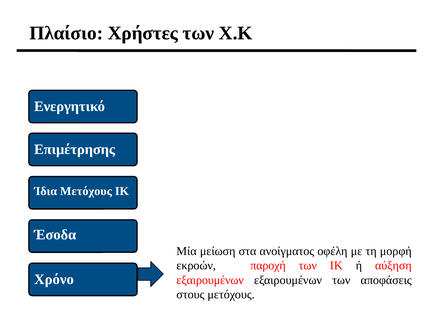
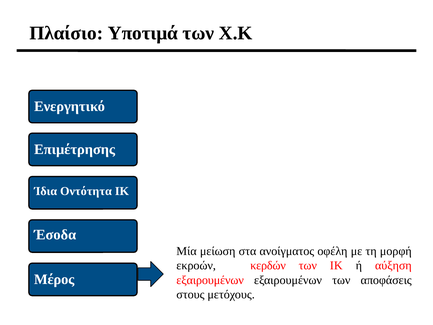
Χρήστες: Χρήστες -> Υποτιμά
Ίδια Μετόχους: Μετόχους -> Οντότητα
παροχή: παροχή -> κερδών
Χρόνο: Χρόνο -> Μέρος
